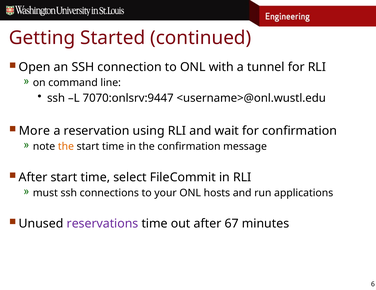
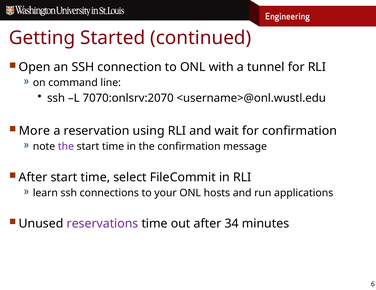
7070:onlsrv:9447: 7070:onlsrv:9447 -> 7070:onlsrv:2070
the at (66, 147) colour: orange -> purple
must: must -> learn
67: 67 -> 34
